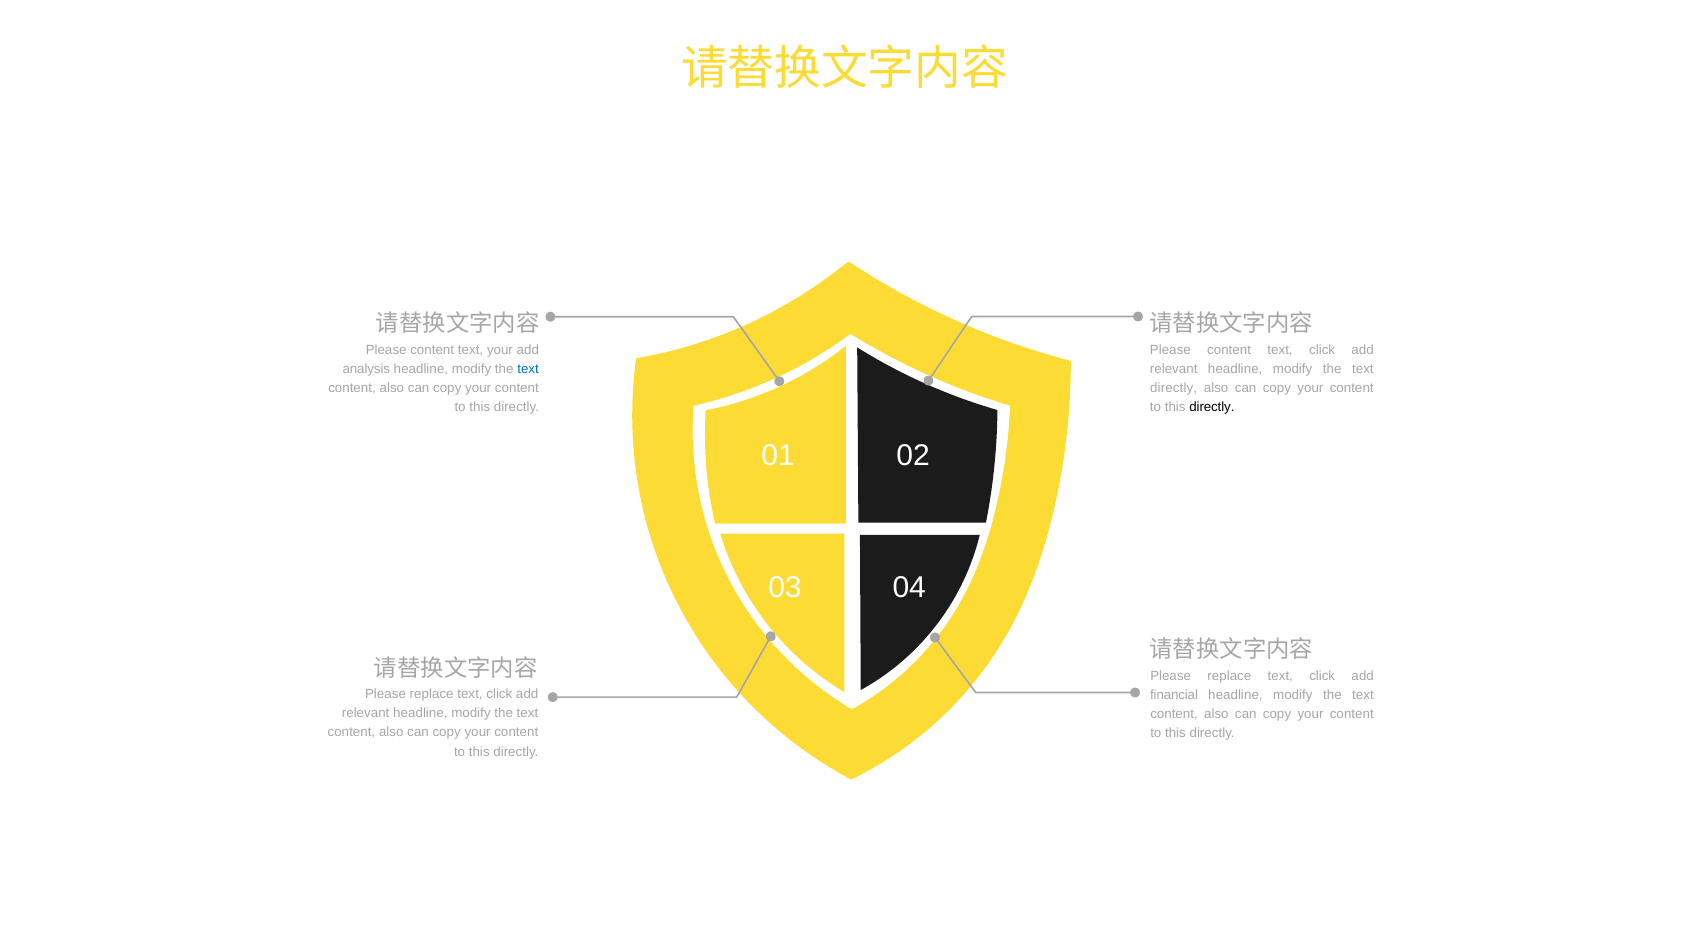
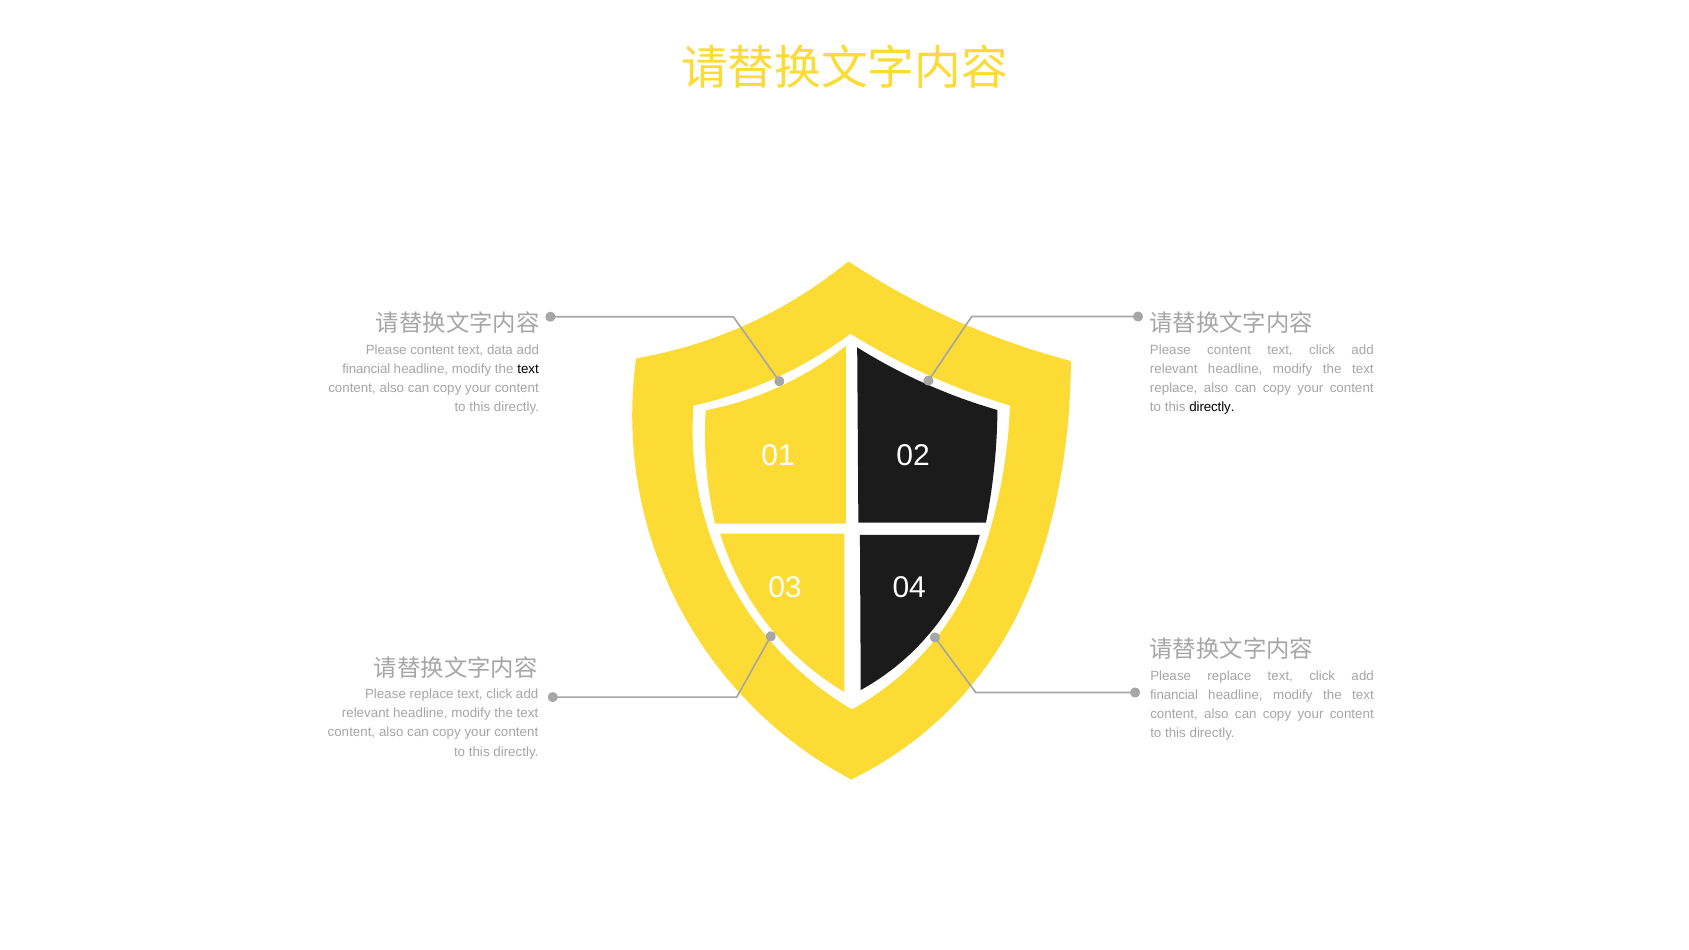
text your: your -> data
analysis at (366, 369): analysis -> financial
text at (528, 369) colour: blue -> black
directly at (1174, 388): directly -> replace
